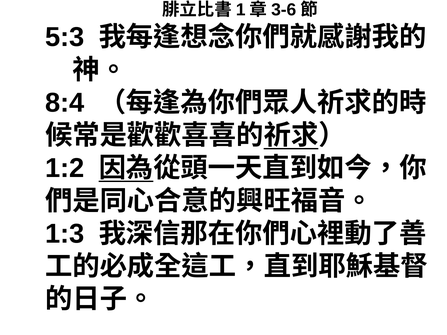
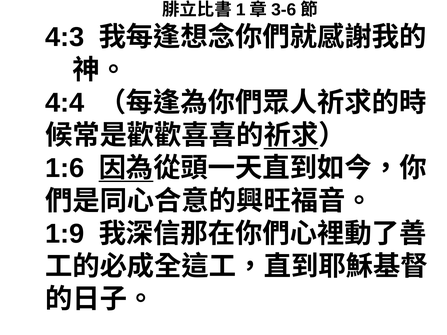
5:3: 5:3 -> 4:3
8:4: 8:4 -> 4:4
1:2: 1:2 -> 1:6
1:3: 1:3 -> 1:9
